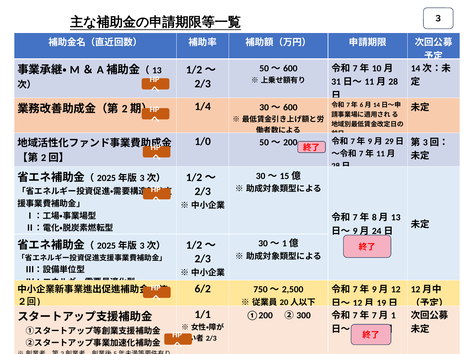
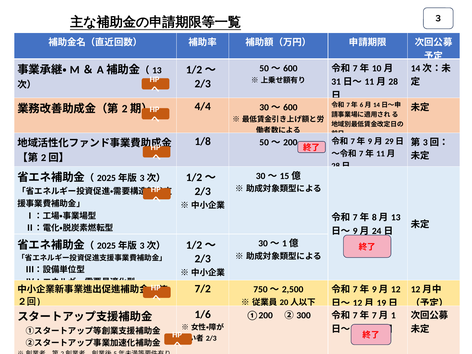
1/4: 1/4 -> 4/4
1/0: 1/0 -> 1/8
6/2: 6/2 -> 7/2
1/1: 1/1 -> 1/6
